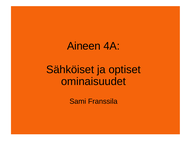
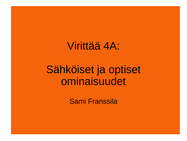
Aineen: Aineen -> Virittää
